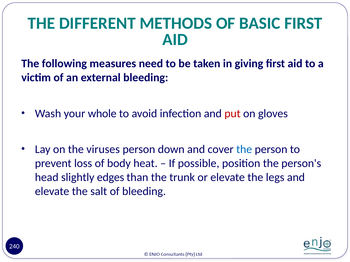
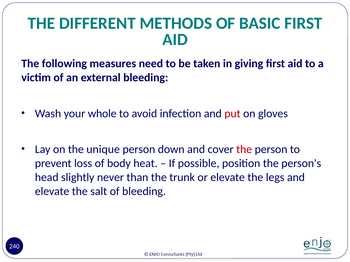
viruses: viruses -> unique
the at (244, 150) colour: blue -> red
edges: edges -> never
